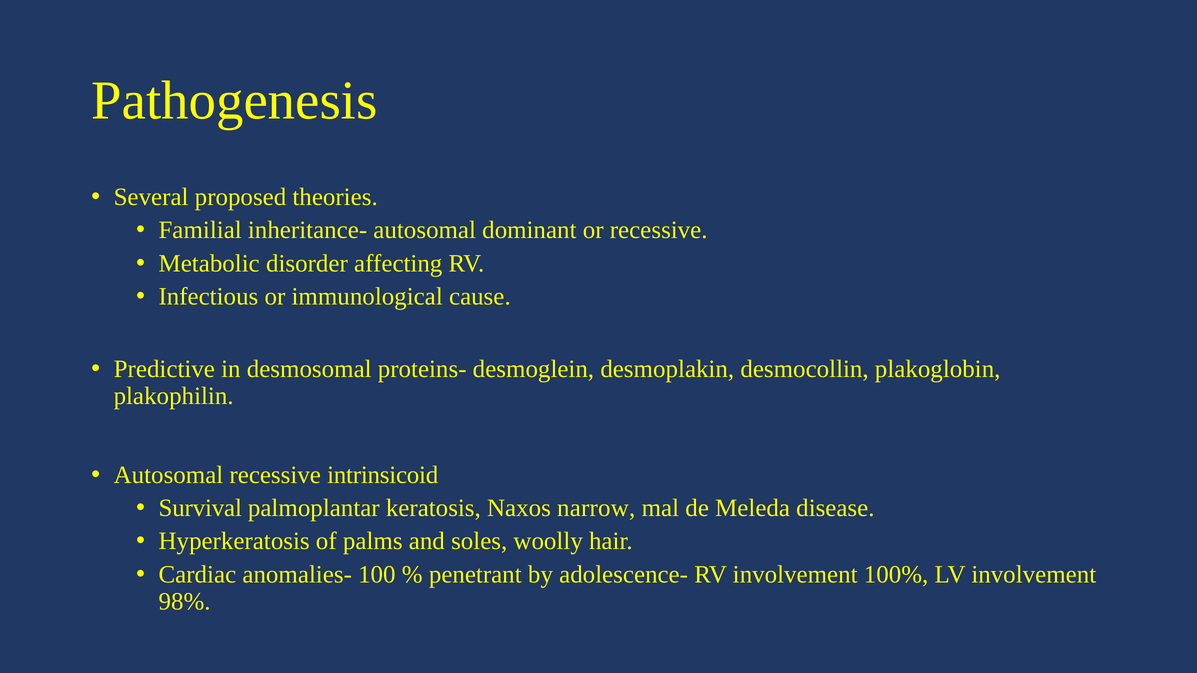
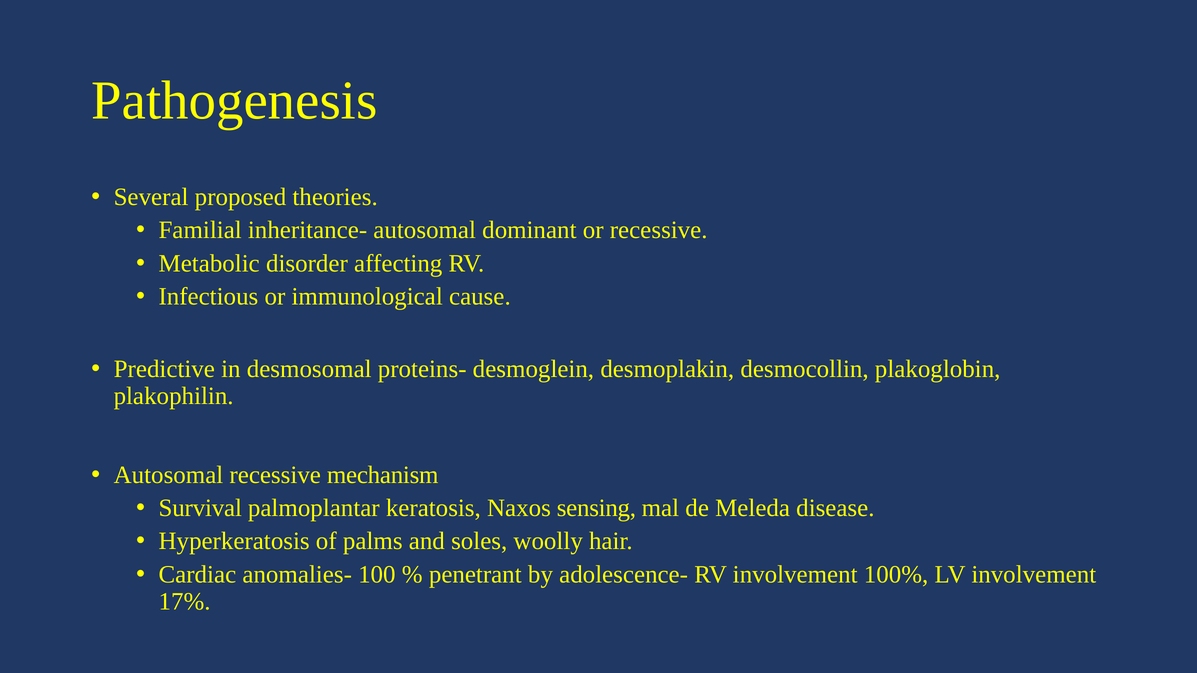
intrinsicoid: intrinsicoid -> mechanism
narrow: narrow -> sensing
98%: 98% -> 17%
